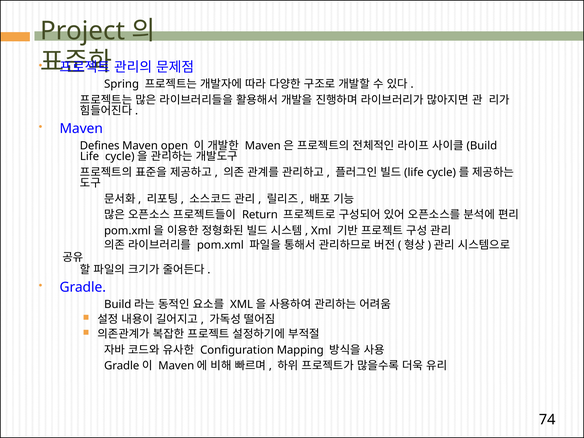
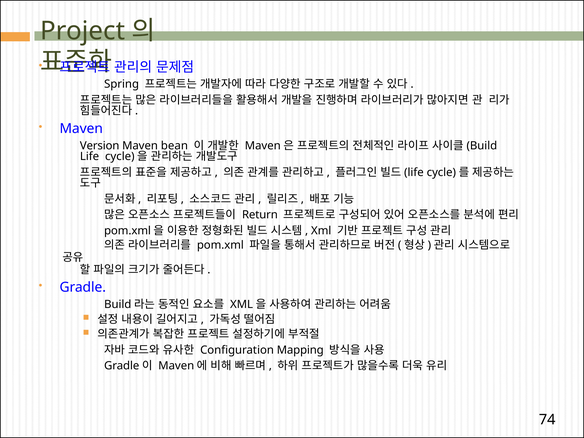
Defines: Defines -> Version
open: open -> bean
